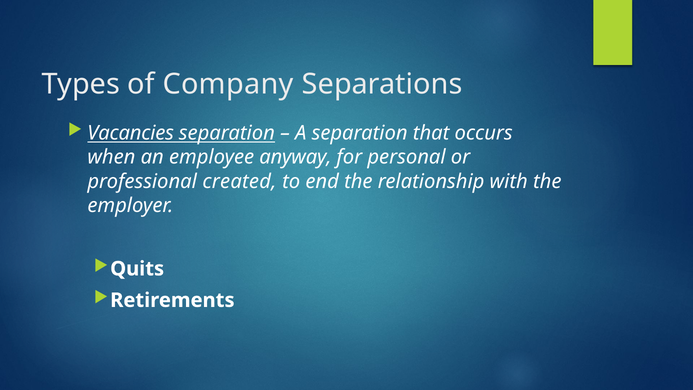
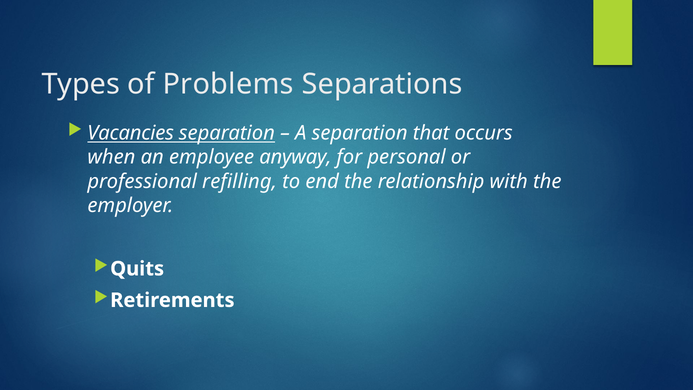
Company: Company -> Problems
created: created -> refilling
